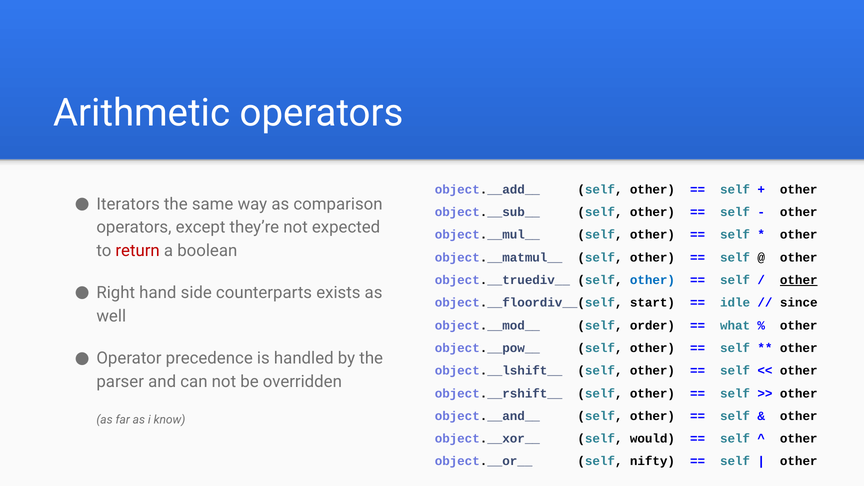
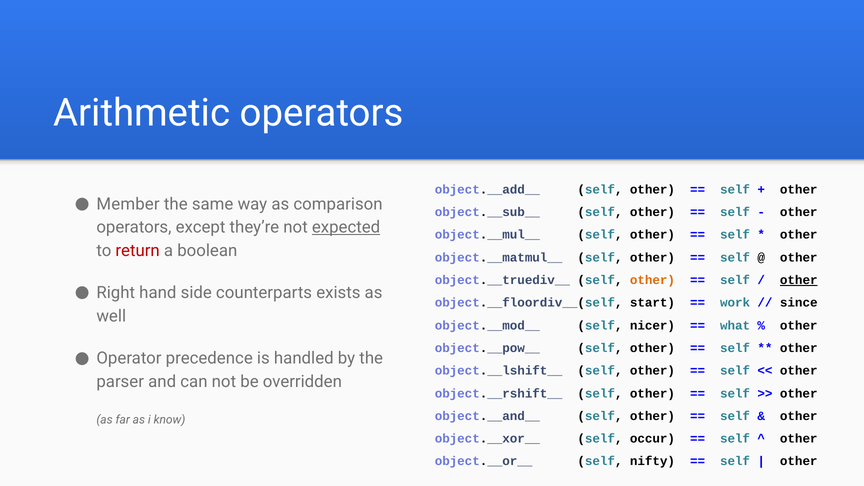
Iterators: Iterators -> Member
expected underline: none -> present
other at (652, 280) colour: blue -> orange
idle: idle -> work
order: order -> nicer
would: would -> occur
